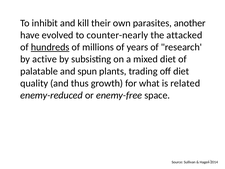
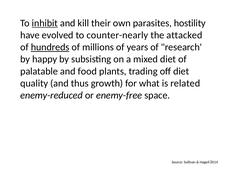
inhibit underline: none -> present
another: another -> hostility
active: active -> happy
spun: spun -> food
